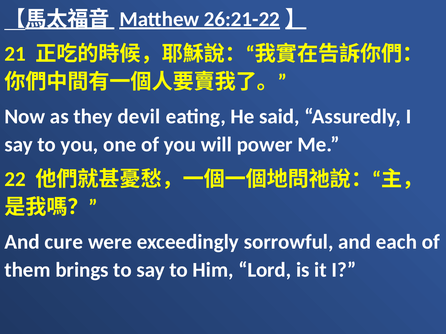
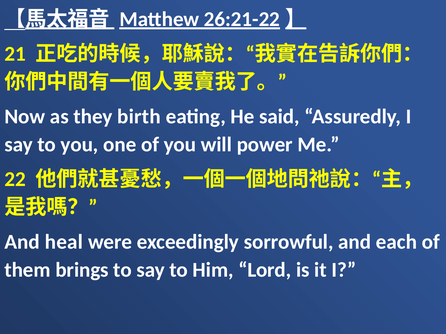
devil: devil -> birth
cure: cure -> heal
